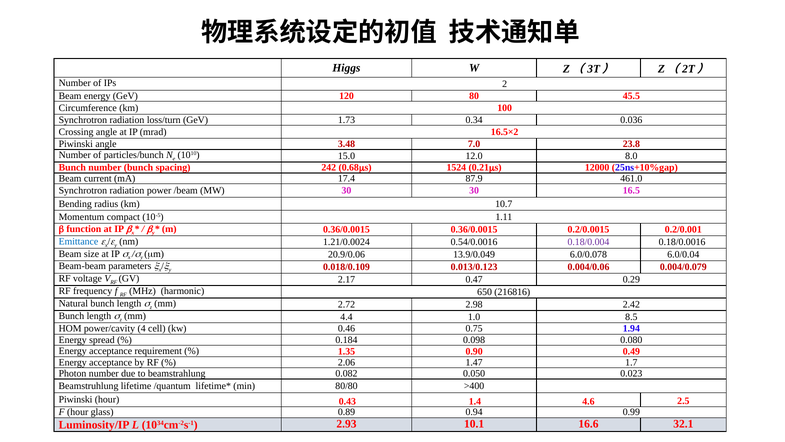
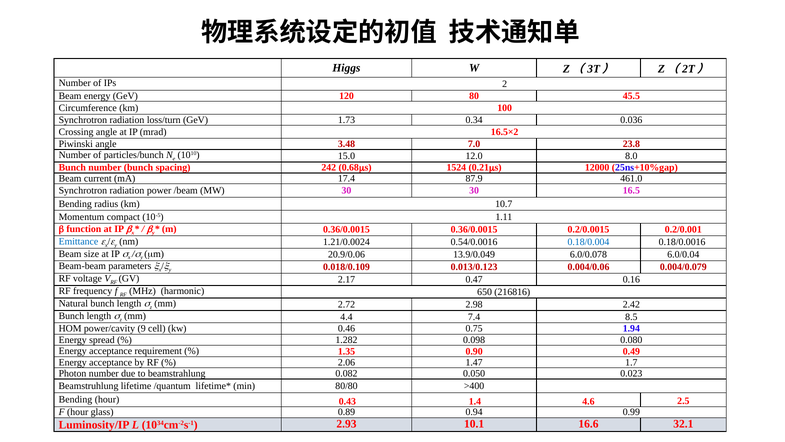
0.18/0.004 colour: purple -> blue
0.29: 0.29 -> 0.16
1.0: 1.0 -> 7.4
4: 4 -> 9
0.184: 0.184 -> 1.282
Piwinski at (76, 399): Piwinski -> Bending
